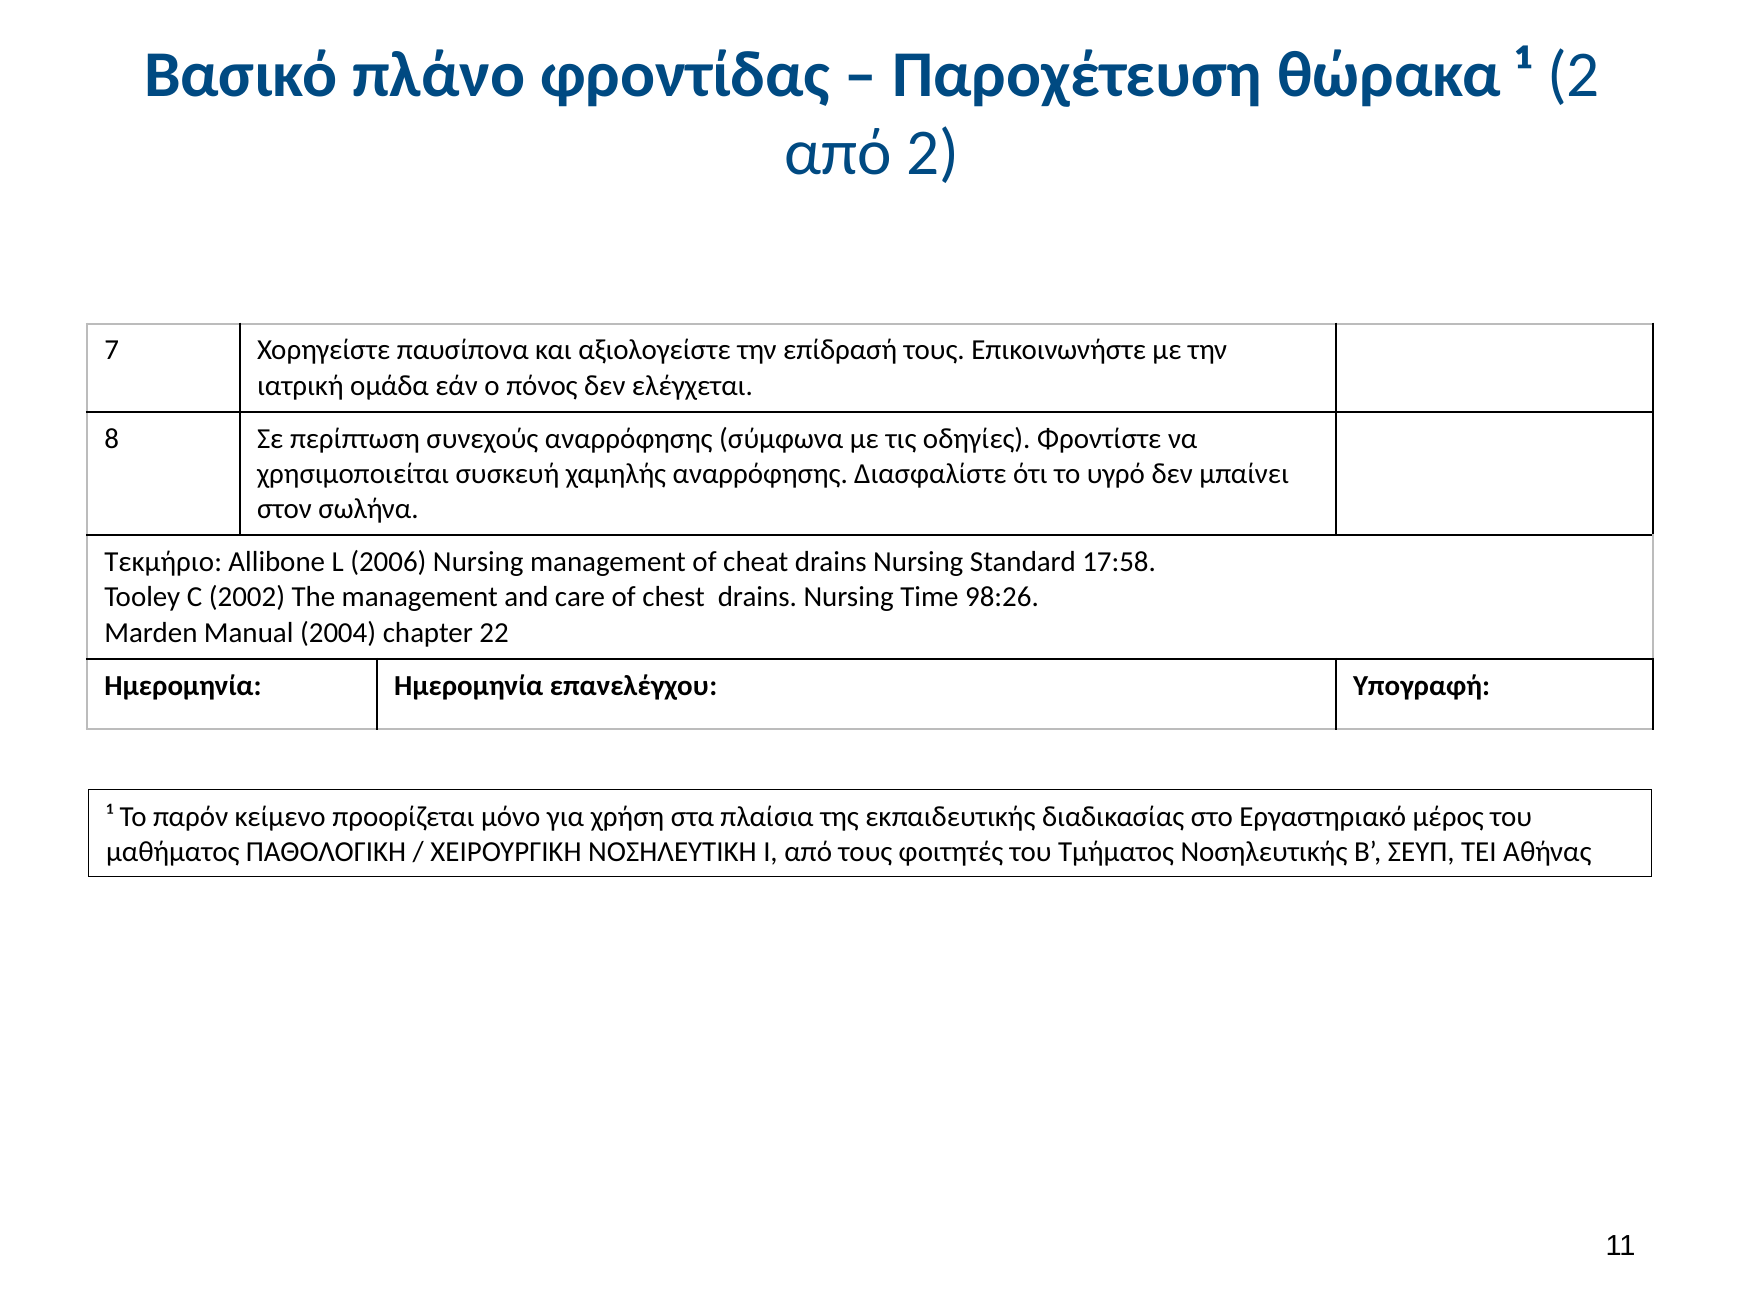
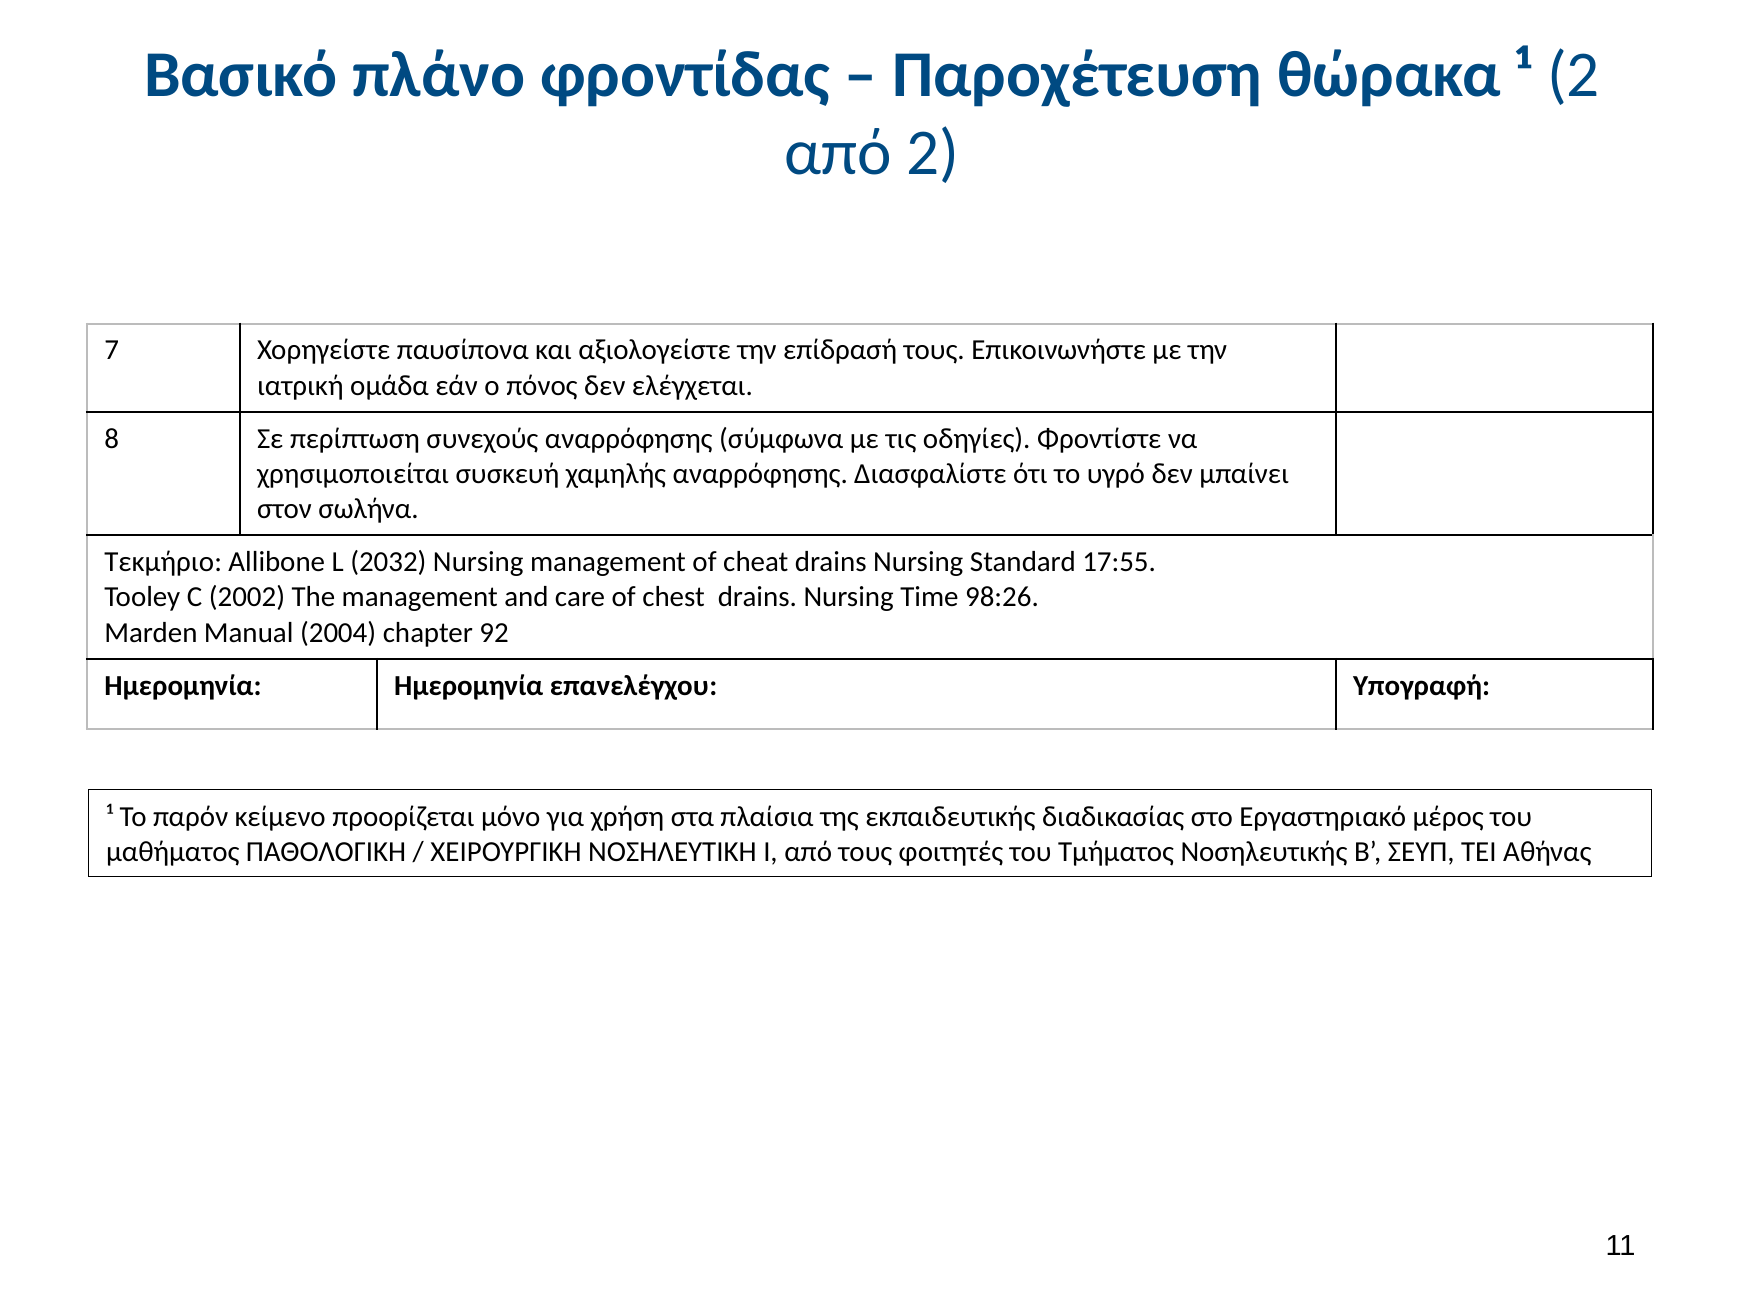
2006: 2006 -> 2032
17:58: 17:58 -> 17:55
22: 22 -> 92
